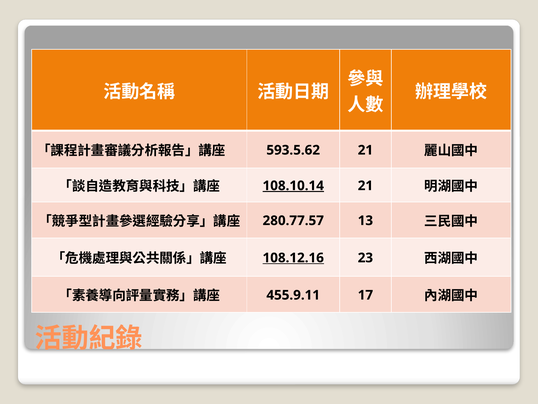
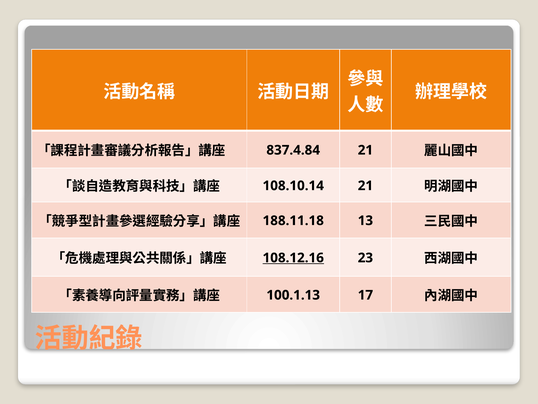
593.5.62: 593.5.62 -> 837.4.84
108.10.14 underline: present -> none
280.77.57: 280.77.57 -> 188.11.18
455.9.11: 455.9.11 -> 100.1.13
